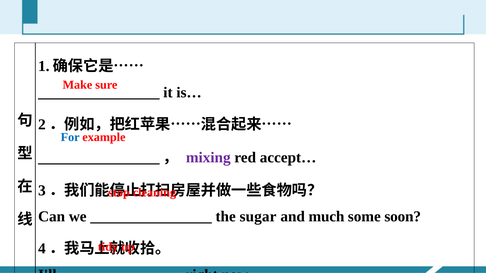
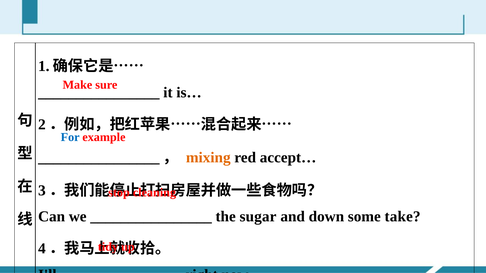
mixing colour: purple -> orange
much: much -> down
soon: soon -> take
